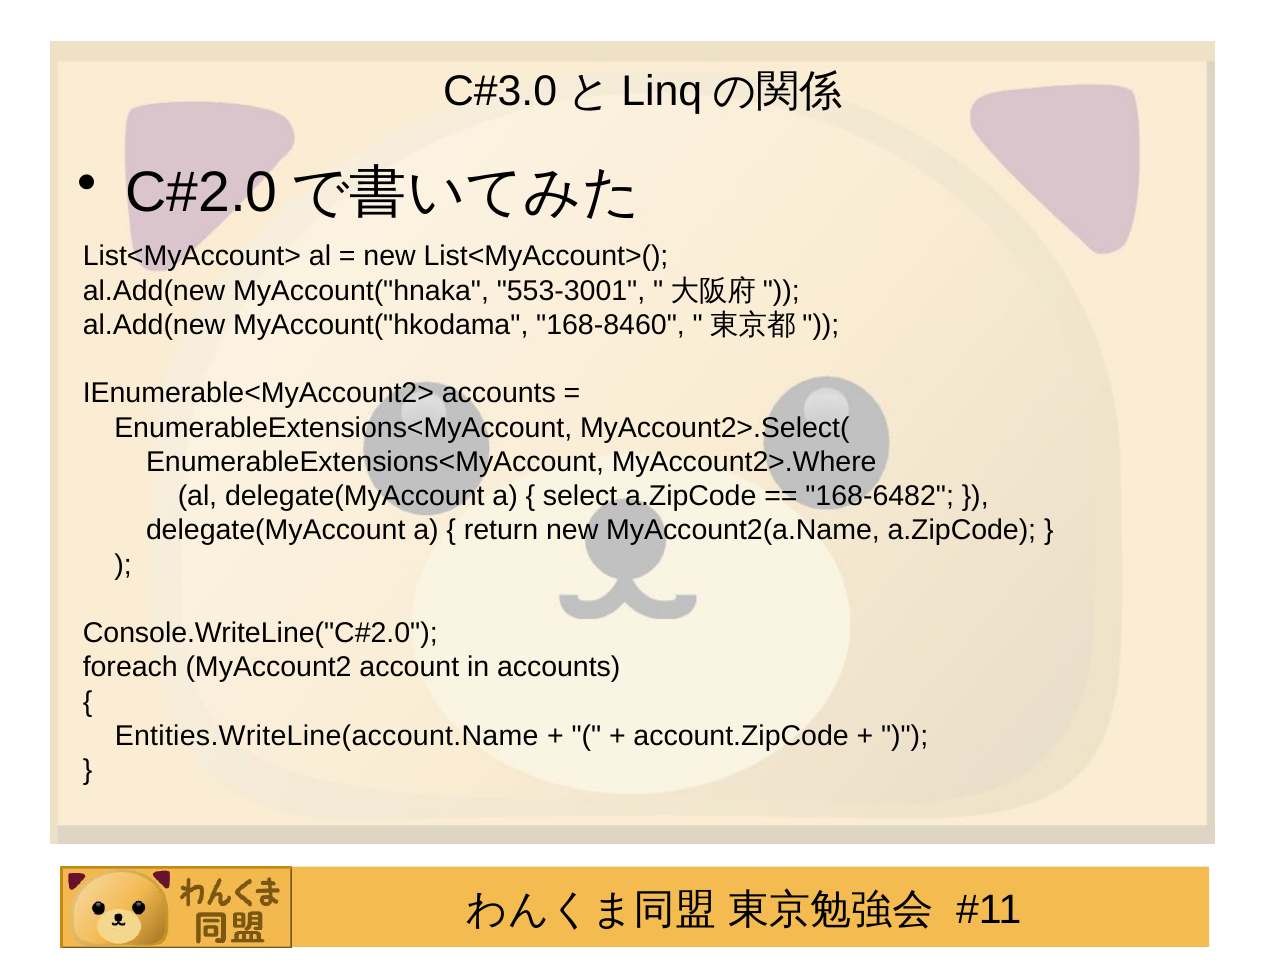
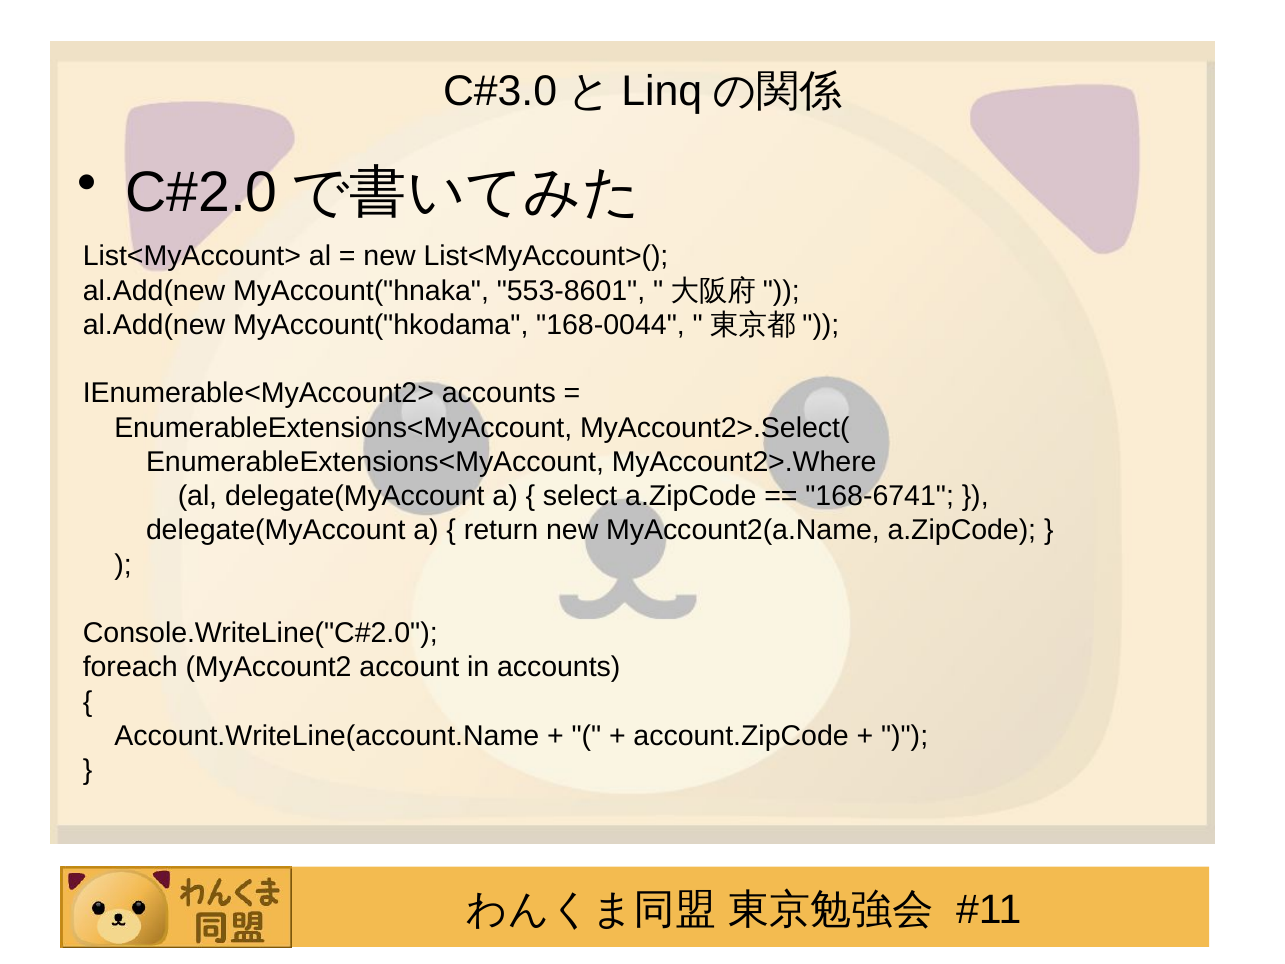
553-3001: 553-3001 -> 553-8601
168-8460: 168-8460 -> 168-0044
168-6482: 168-6482 -> 168-6741
Entities.WriteLine(account.Name: Entities.WriteLine(account.Name -> Account.WriteLine(account.Name
